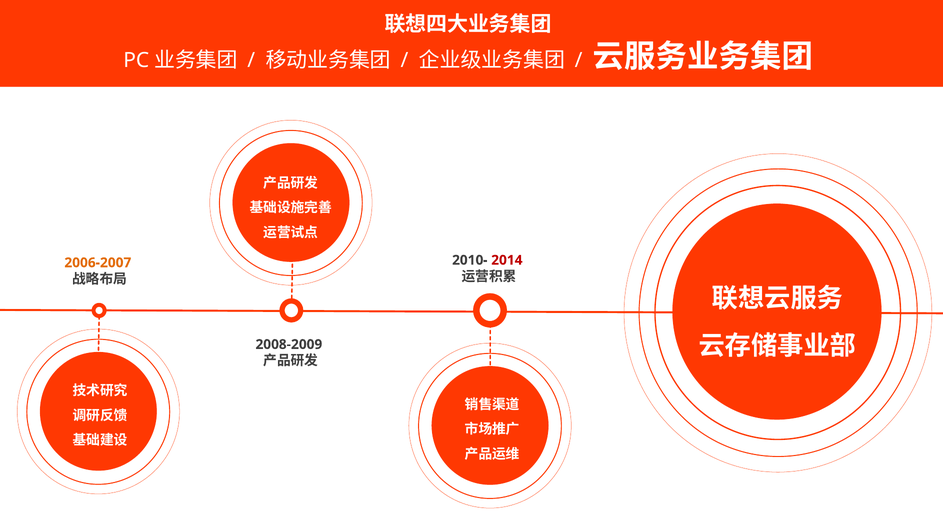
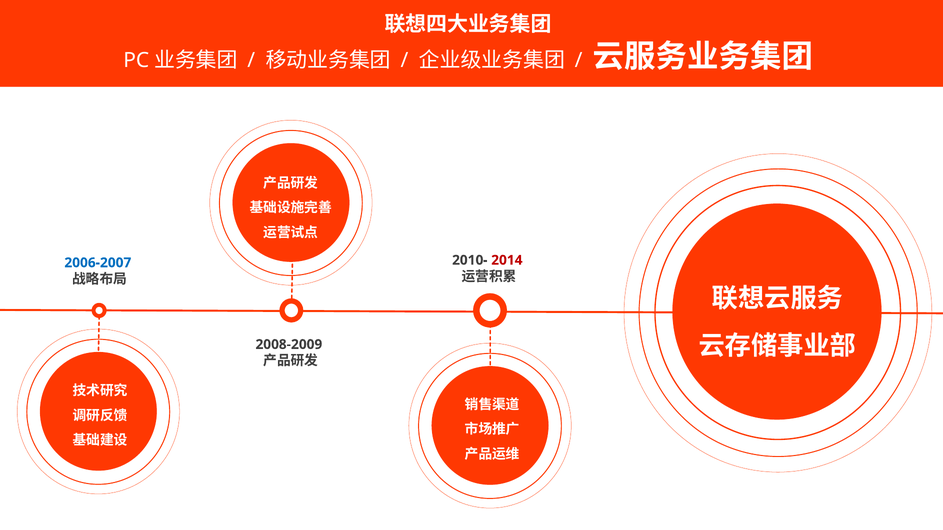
2006-2007 colour: orange -> blue
